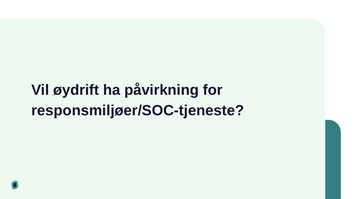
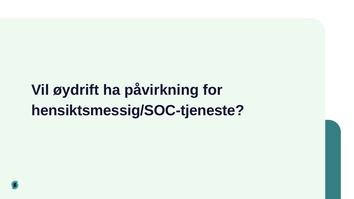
responsmiljøer/SOC-tjeneste: responsmiljøer/SOC-tjeneste -> hensiktsmessig/SOC-tjeneste
